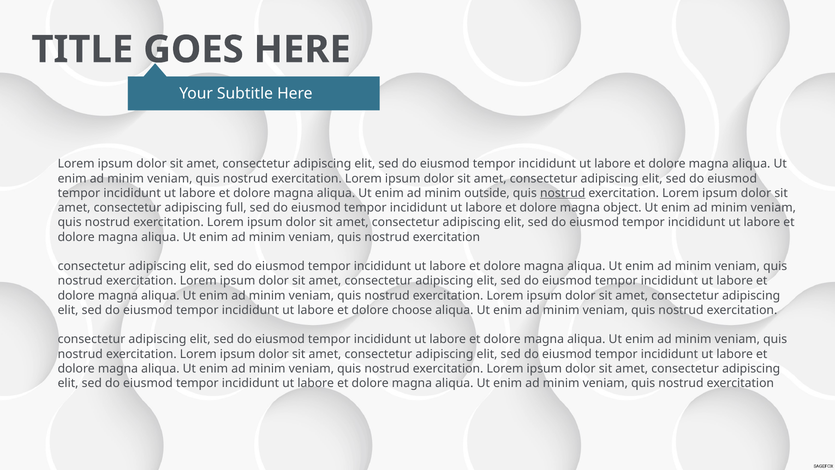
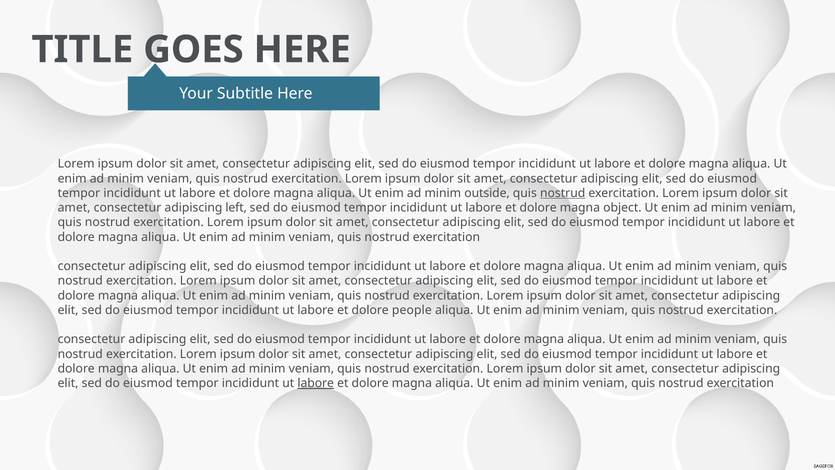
full: full -> left
choose: choose -> people
labore at (316, 383) underline: none -> present
